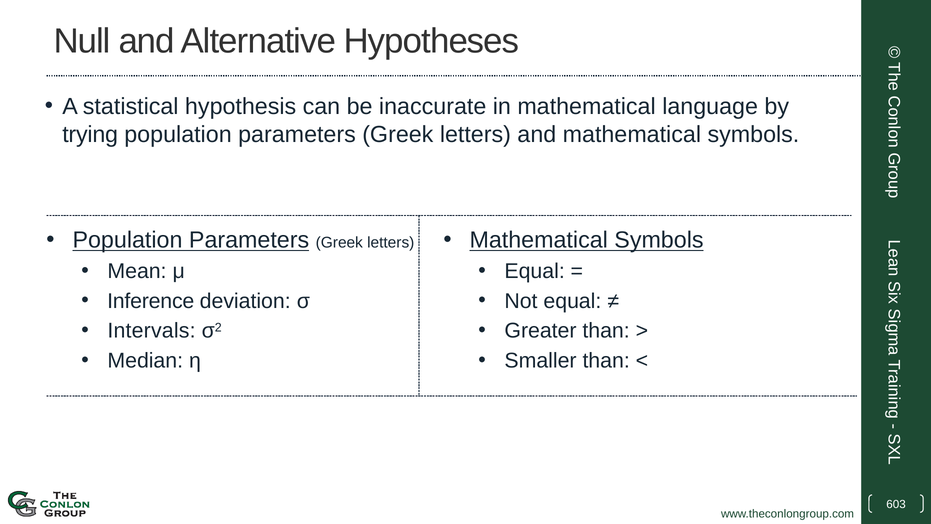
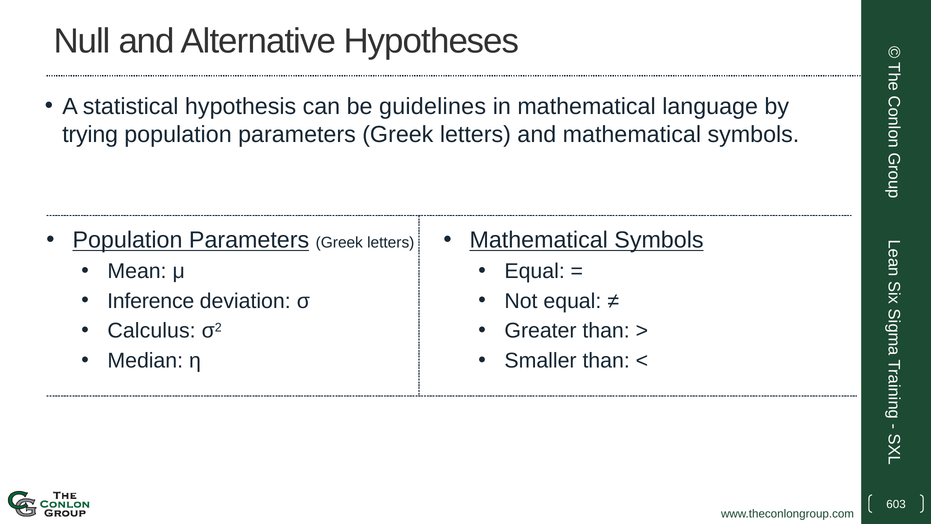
inaccurate: inaccurate -> guidelines
Intervals: Intervals -> Calculus
